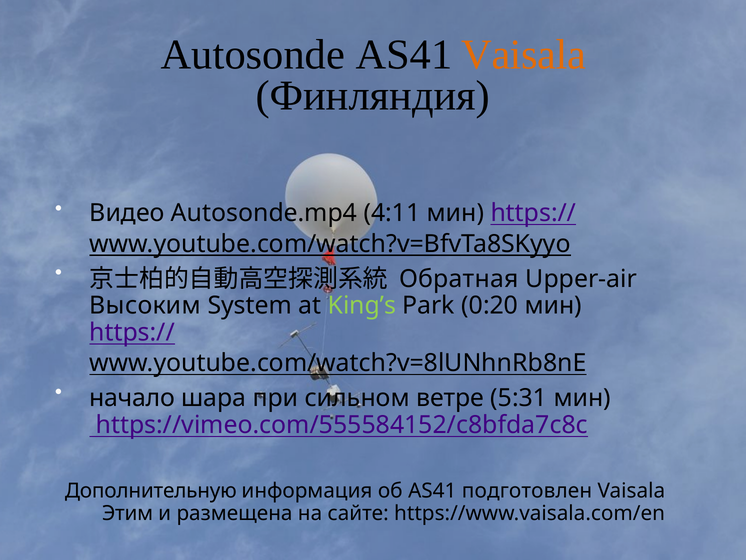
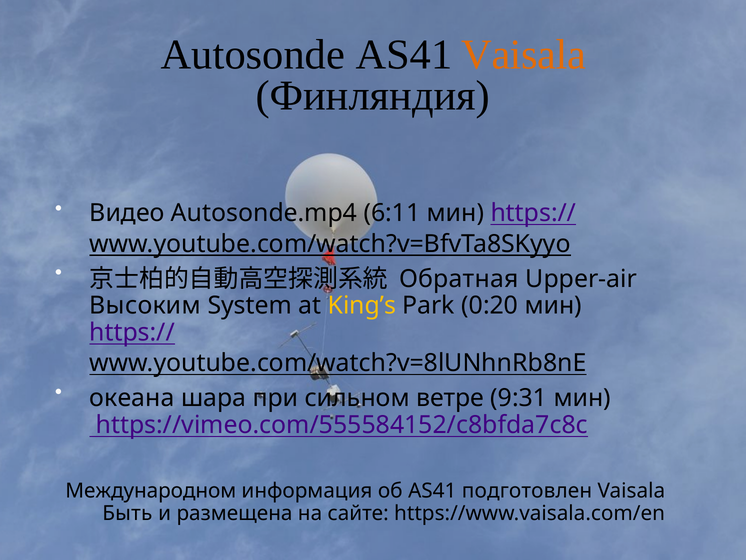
4:11: 4:11 -> 6:11
King’s colour: light green -> yellow
начало: начало -> океана
5:31: 5:31 -> 9:31
Дополнительную: Дополнительную -> Международном
Этим: Этим -> Быть
